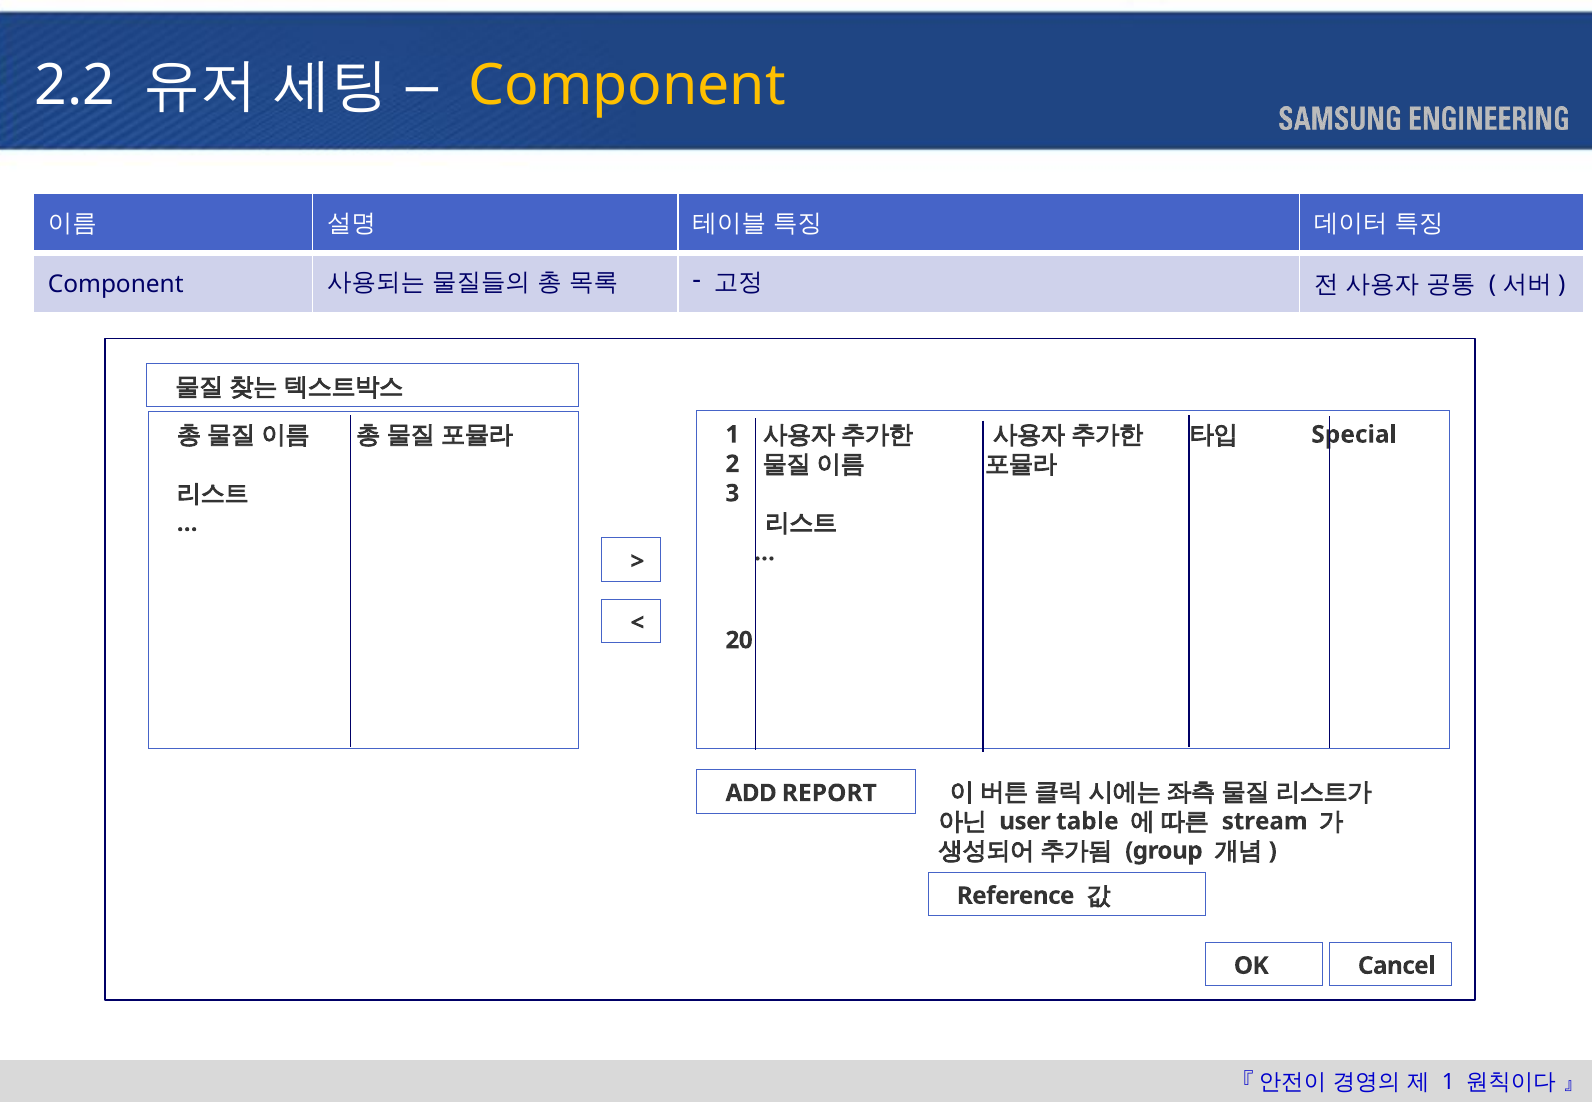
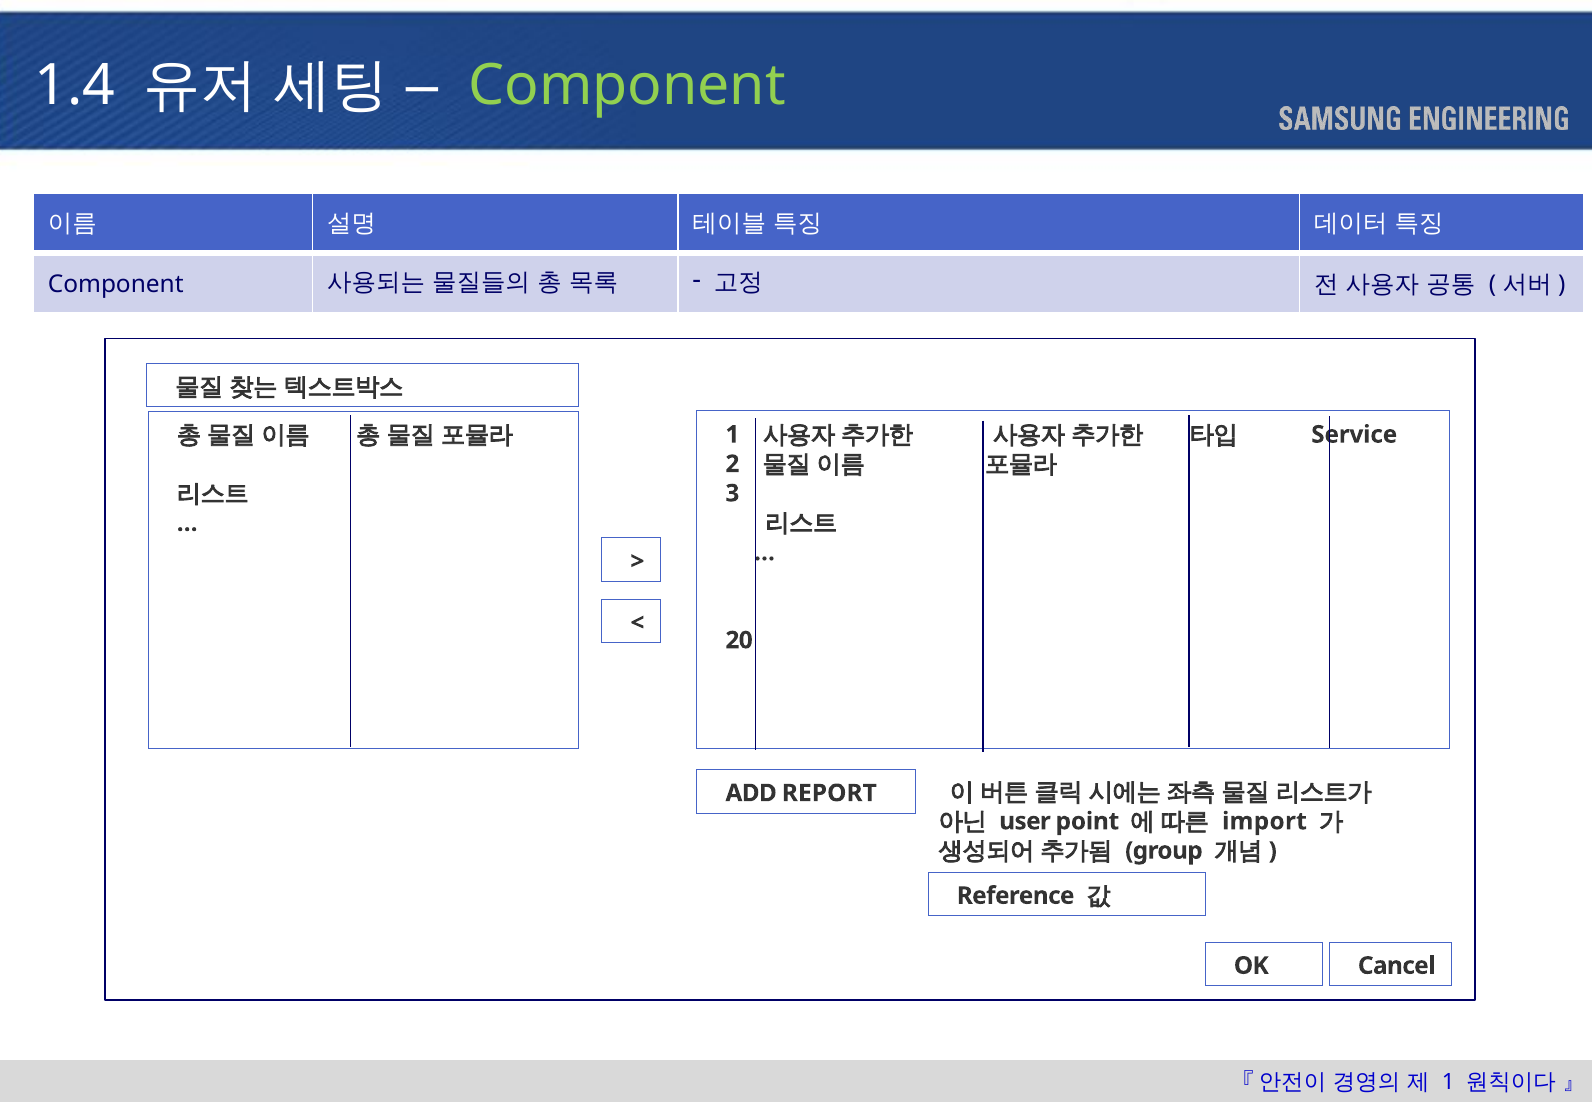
2.2: 2.2 -> 1.4
Component at (627, 86) colour: yellow -> light green
Special: Special -> Service
table: table -> point
stream: stream -> import
